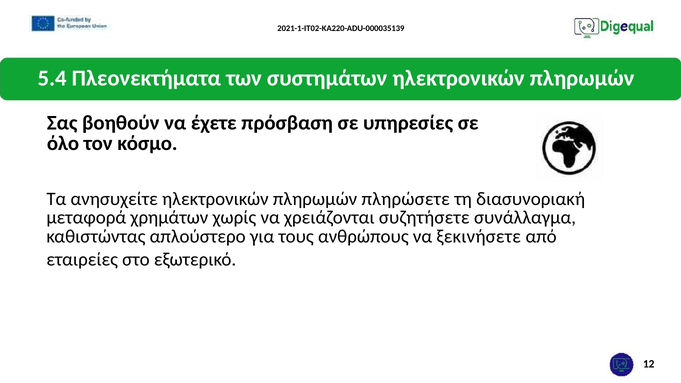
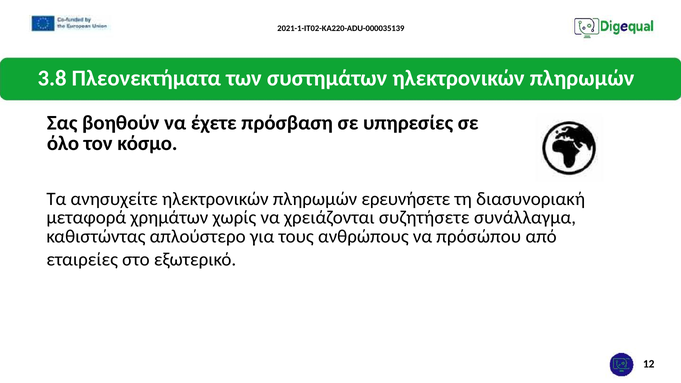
5.4: 5.4 -> 3.8
πληρώσετε: πληρώσετε -> ερευνήσετε
ξεκινήσετε: ξεκινήσετε -> πρόσώπου
